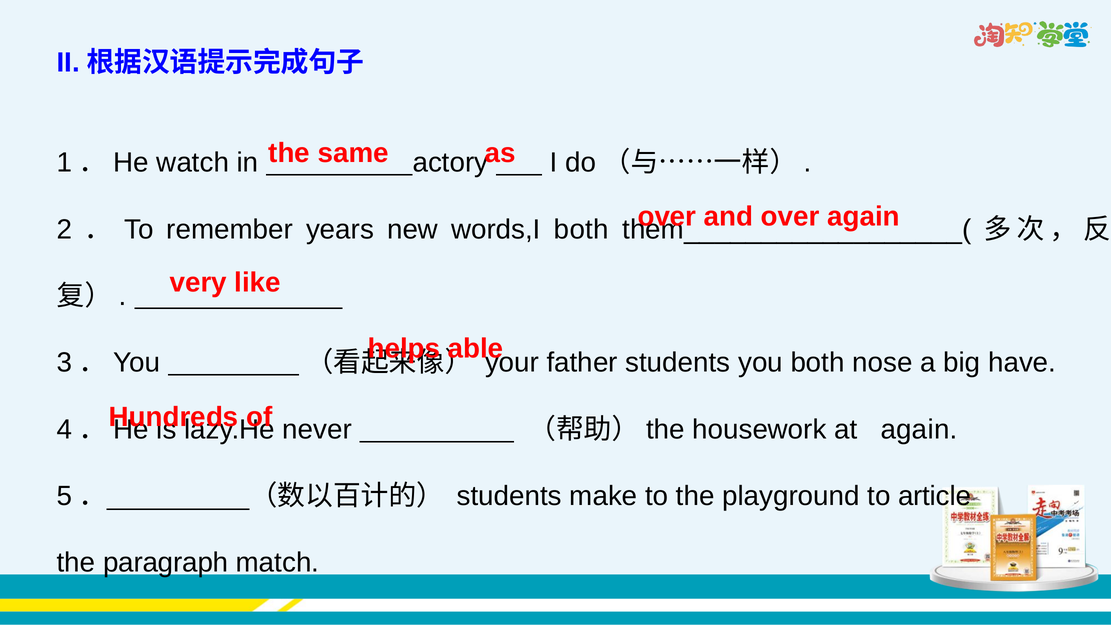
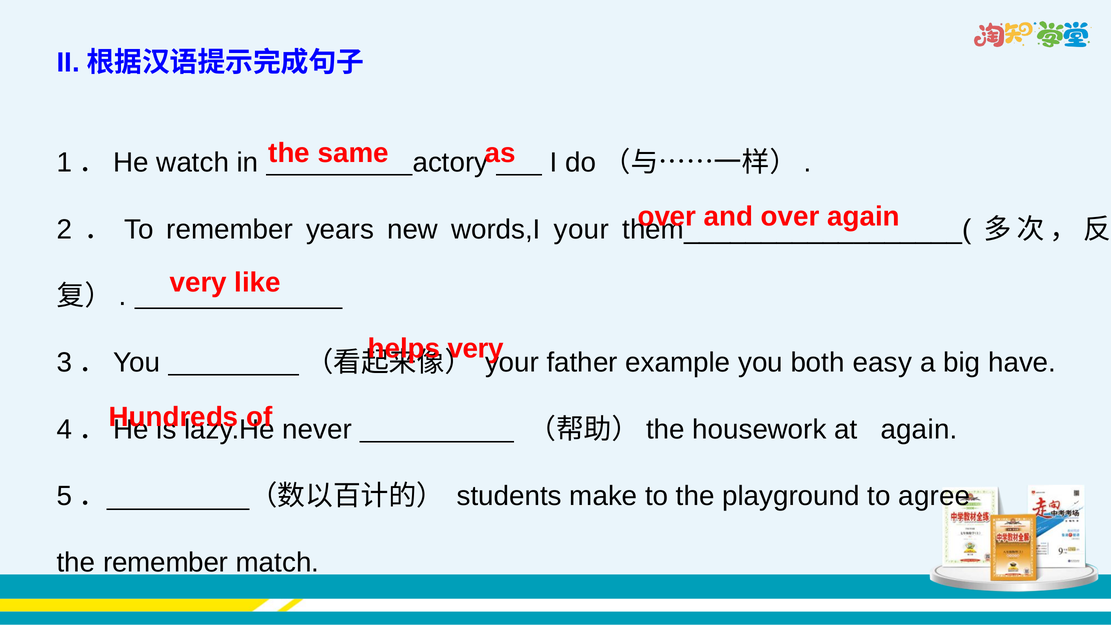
words,I both: both -> your
able at (476, 348): able -> very
father students: students -> example
nose: nose -> easy
article: article -> agree
the paragraph: paragraph -> remember
